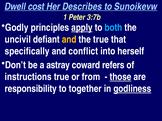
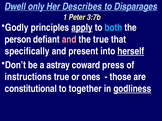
cost: cost -> only
Sunoikevw: Sunoikevw -> Disparages
uncivil: uncivil -> person
and at (69, 40) colour: yellow -> pink
conflict: conflict -> present
herself underline: none -> present
refers: refers -> press
from: from -> ones
those underline: present -> none
responsibility: responsibility -> constitutional
